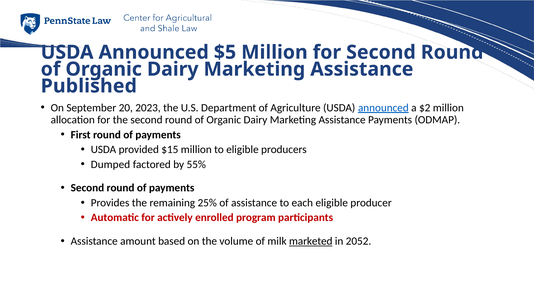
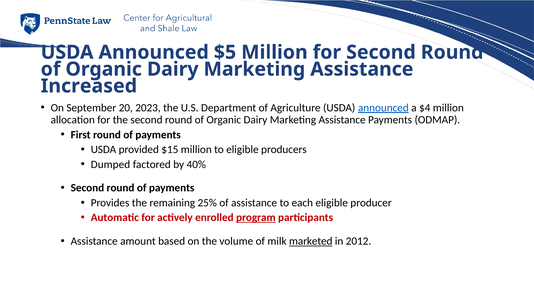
Published: Published -> Increased
$2: $2 -> $4
55%: 55% -> 40%
program underline: none -> present
2052: 2052 -> 2012
